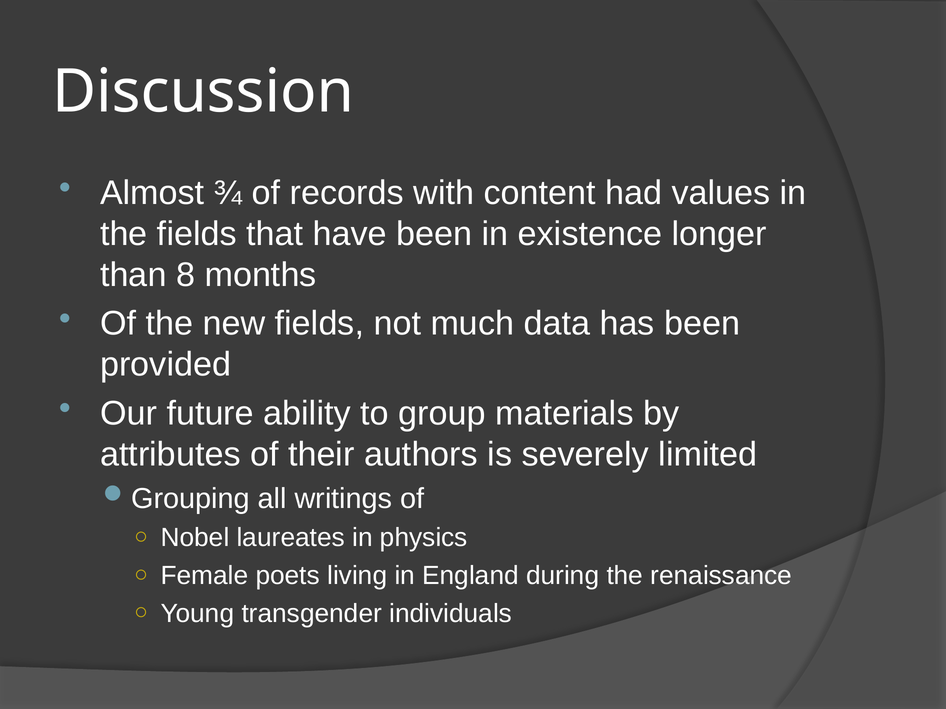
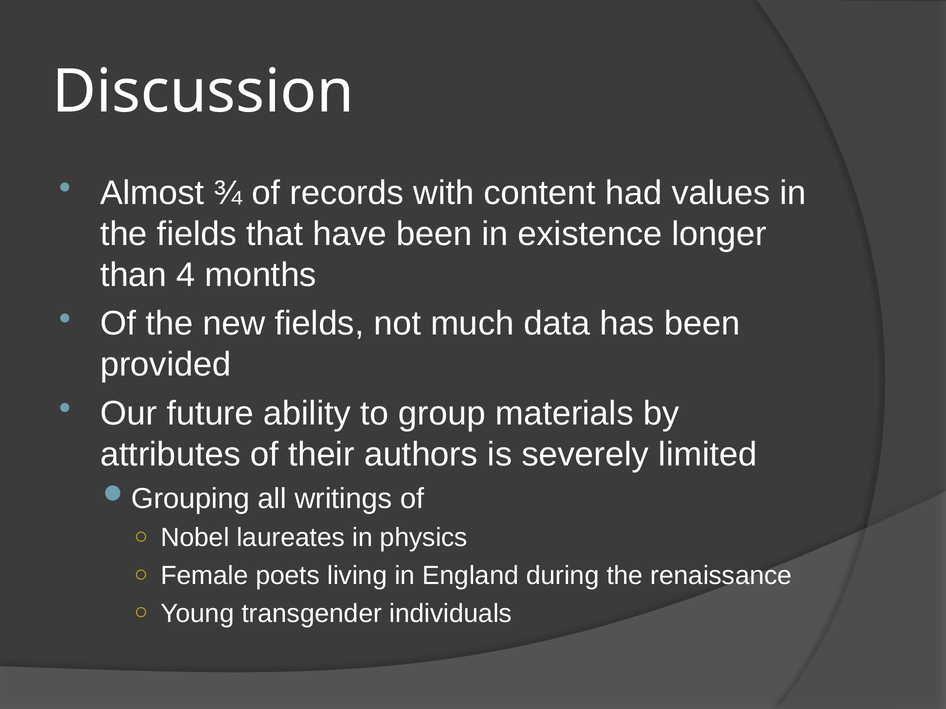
8: 8 -> 4
